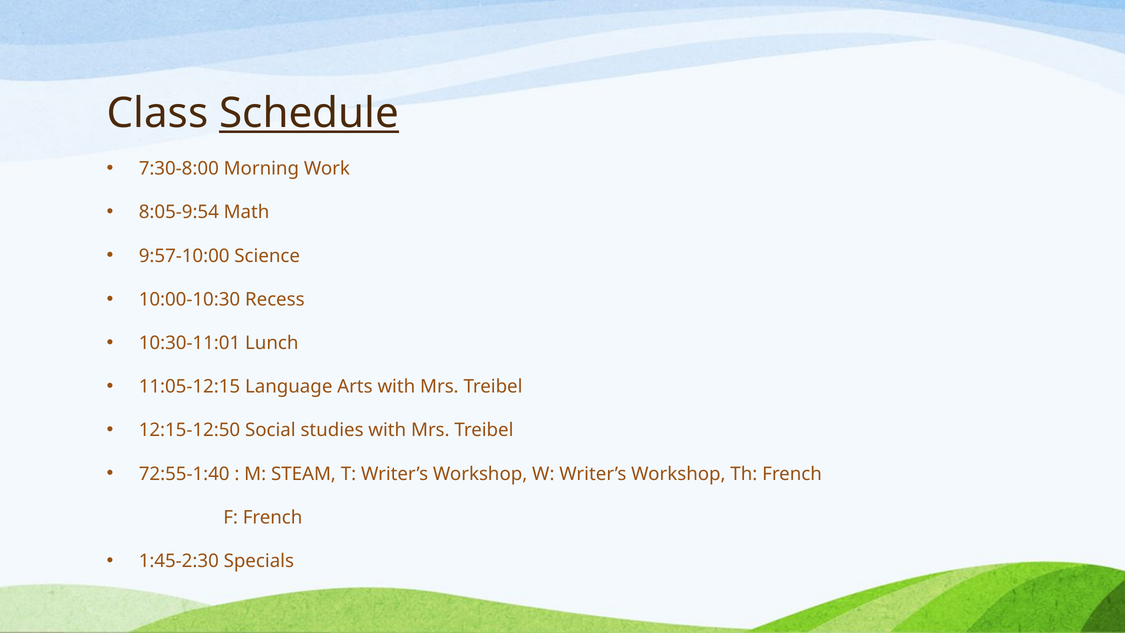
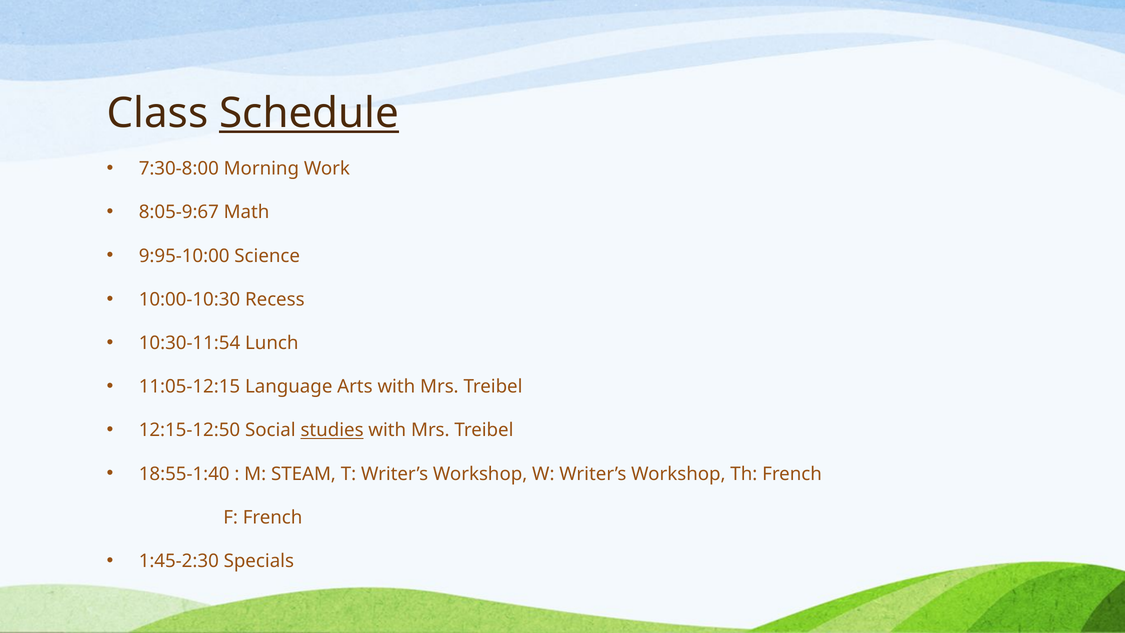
8:05-9:54: 8:05-9:54 -> 8:05-9:67
9:57-10:00: 9:57-10:00 -> 9:95-10:00
10:30-11:01: 10:30-11:01 -> 10:30-11:54
studies underline: none -> present
72:55-1:40: 72:55-1:40 -> 18:55-1:40
